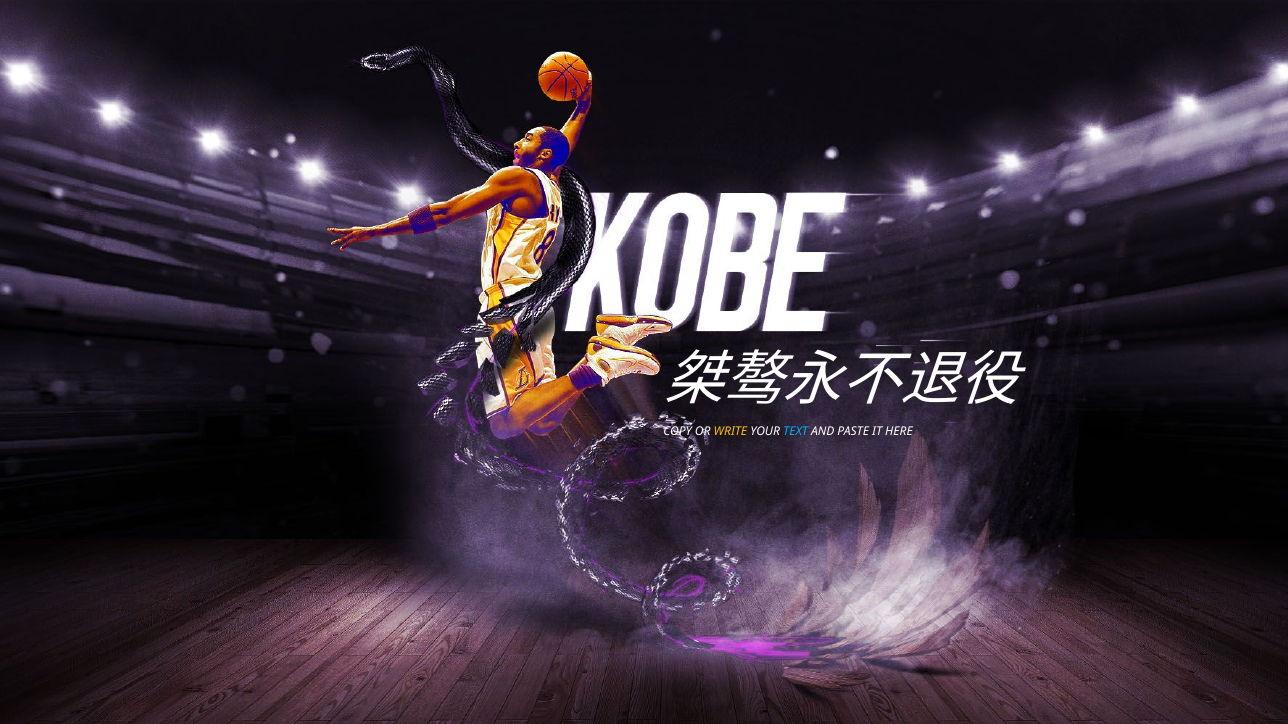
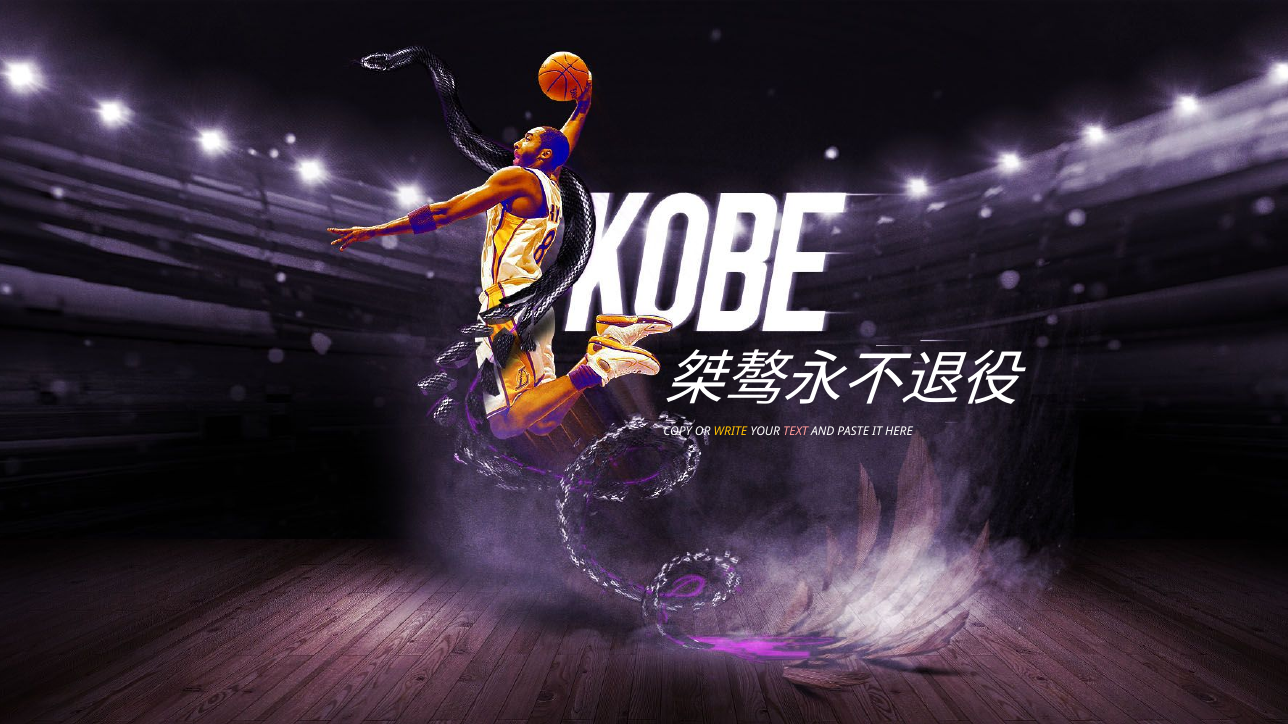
TEXT colour: light blue -> pink
